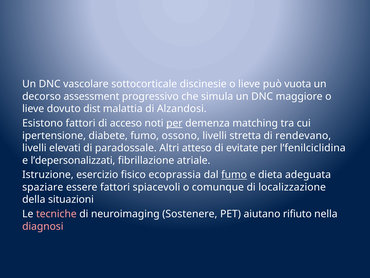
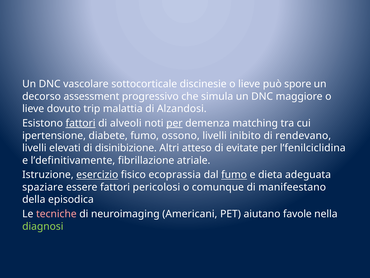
vuota: vuota -> spore
dist: dist -> trip
fattori at (81, 123) underline: none -> present
acceso: acceso -> alveoli
stretta: stretta -> inibito
paradossale: paradossale -> disinibizione
l’depersonalizzati: l’depersonalizzati -> l’definitivamente
esercizio underline: none -> present
spiacevoli: spiacevoli -> pericolosi
localizzazione: localizzazione -> manifeestano
situazioni: situazioni -> episodica
Sostenere: Sostenere -> Americani
rifiuto: rifiuto -> favole
diagnosi colour: pink -> light green
